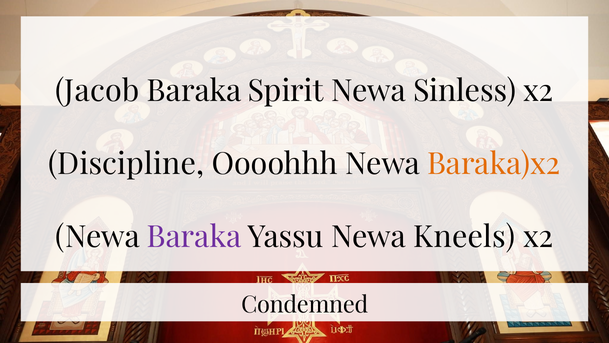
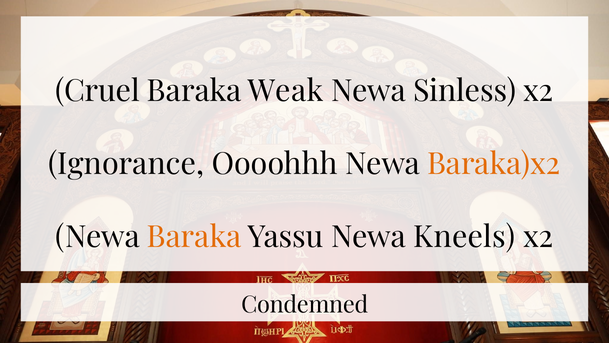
Jacob: Jacob -> Cruel
Spirit: Spirit -> Weak
Discipline: Discipline -> Ignorance
Baraka at (194, 237) colour: purple -> orange
